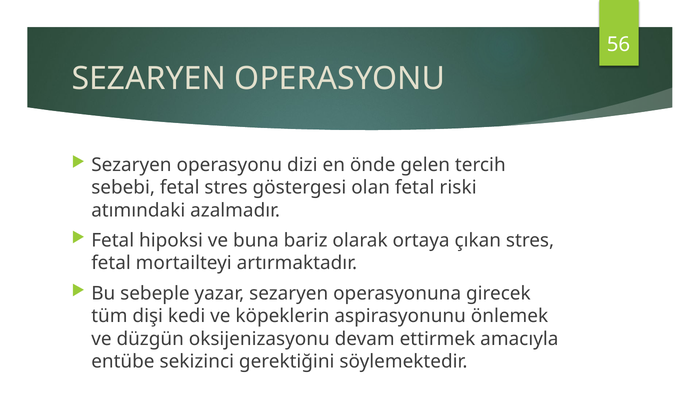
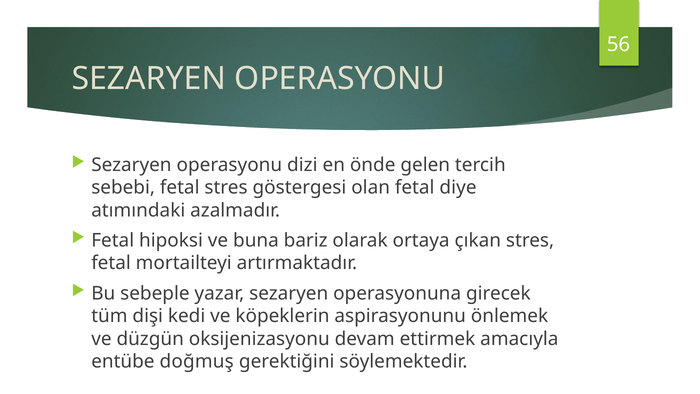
riski: riski -> diye
sekizinci: sekizinci -> doğmuş
